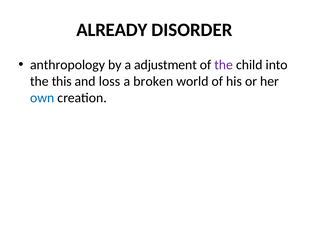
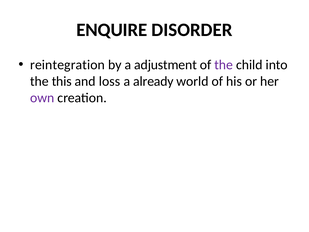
ALREADY: ALREADY -> ENQUIRE
anthropology: anthropology -> reintegration
broken: broken -> already
own colour: blue -> purple
